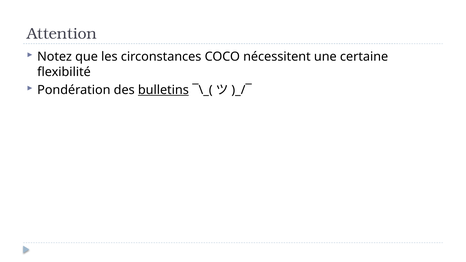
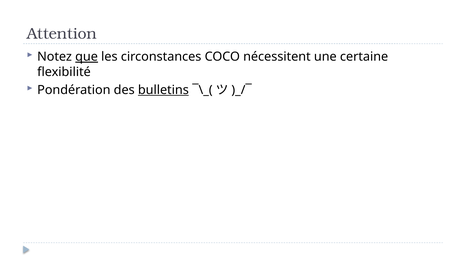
que underline: none -> present
